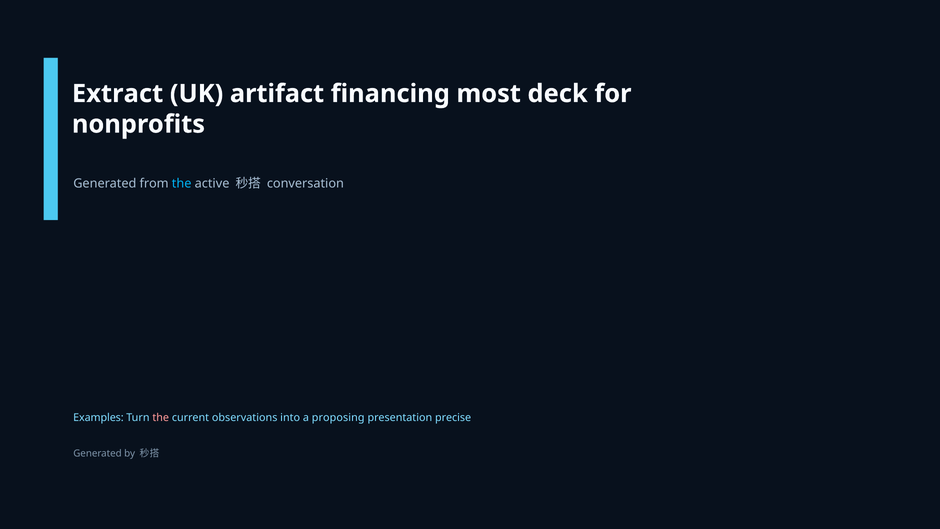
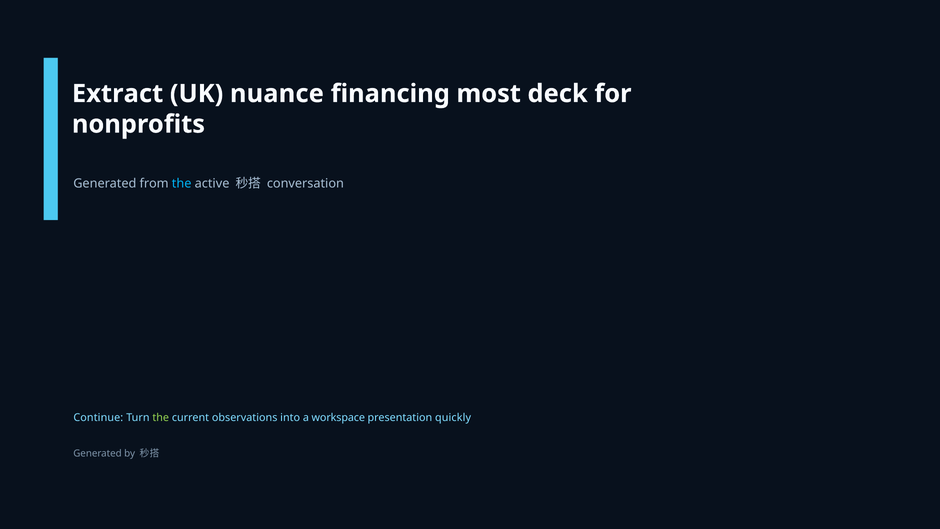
artifact: artifact -> nuance
Examples: Examples -> Continue
the at (161, 417) colour: pink -> light green
proposing: proposing -> workspace
precise: precise -> quickly
